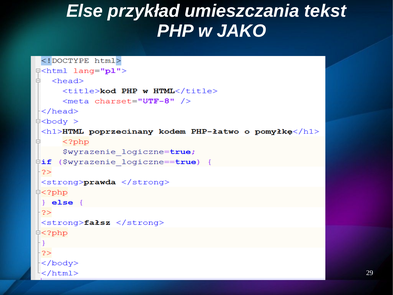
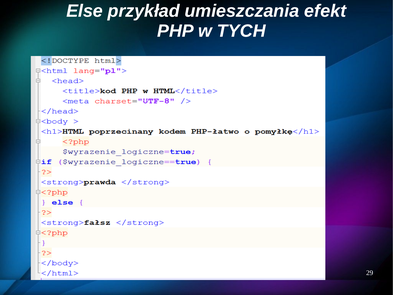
tekst: tekst -> efekt
JAKO: JAKO -> TYCH
